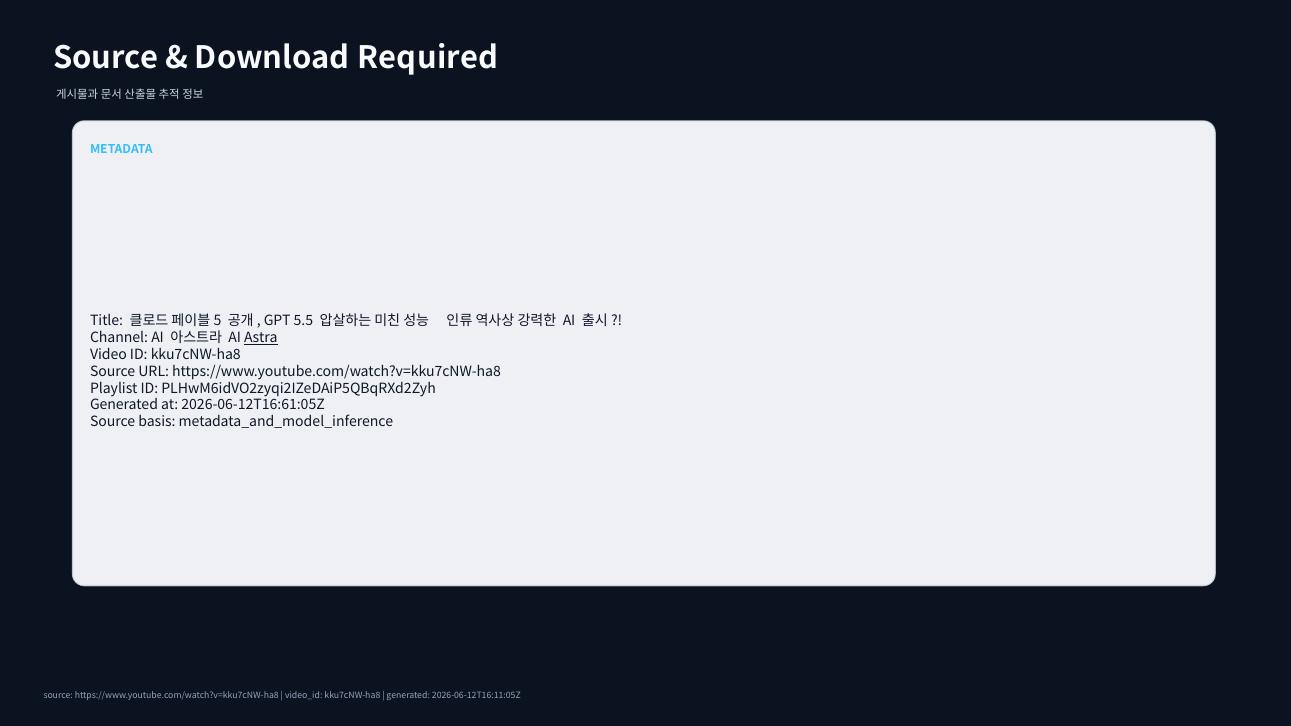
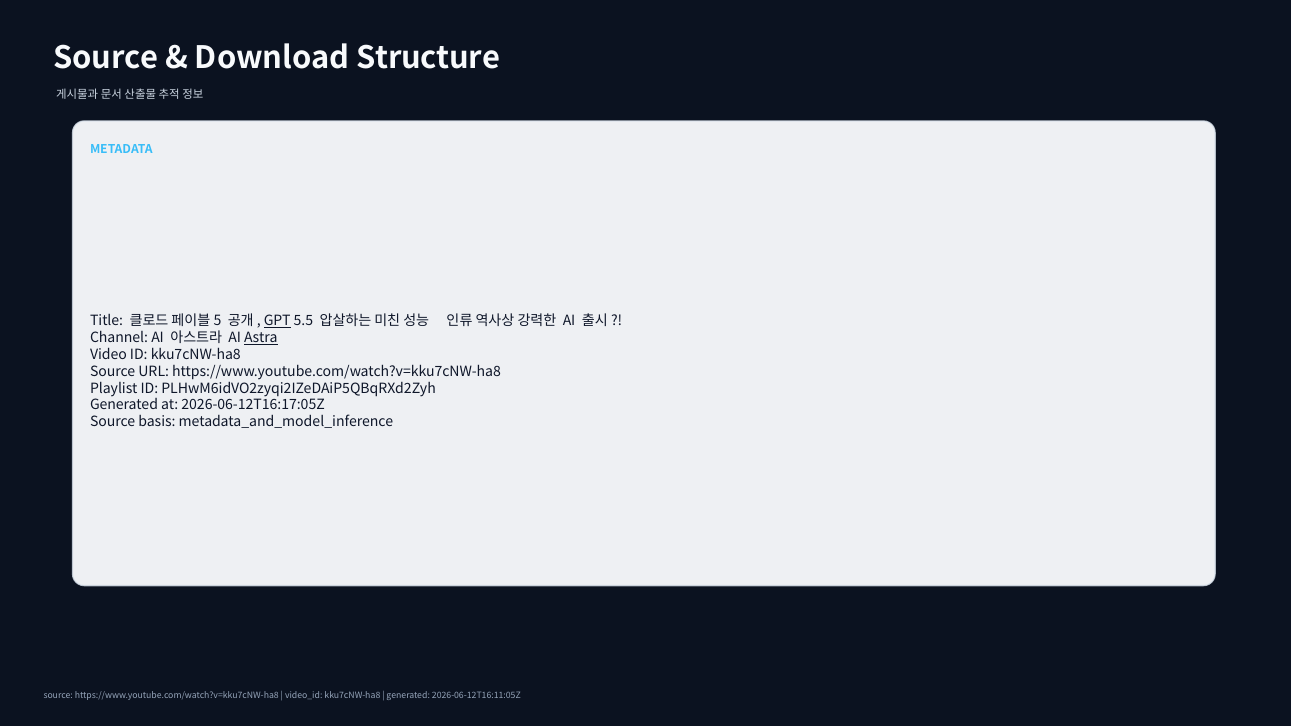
Required: Required -> Structure
GPT underline: none -> present
2026-06-12T16:61:05Z: 2026-06-12T16:61:05Z -> 2026-06-12T16:17:05Z
